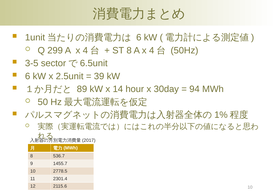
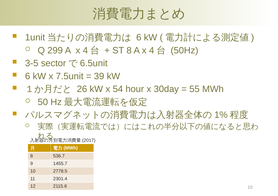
2.5unit: 2.5unit -> 7.5unit
89: 89 -> 26
14: 14 -> 54
94: 94 -> 55
